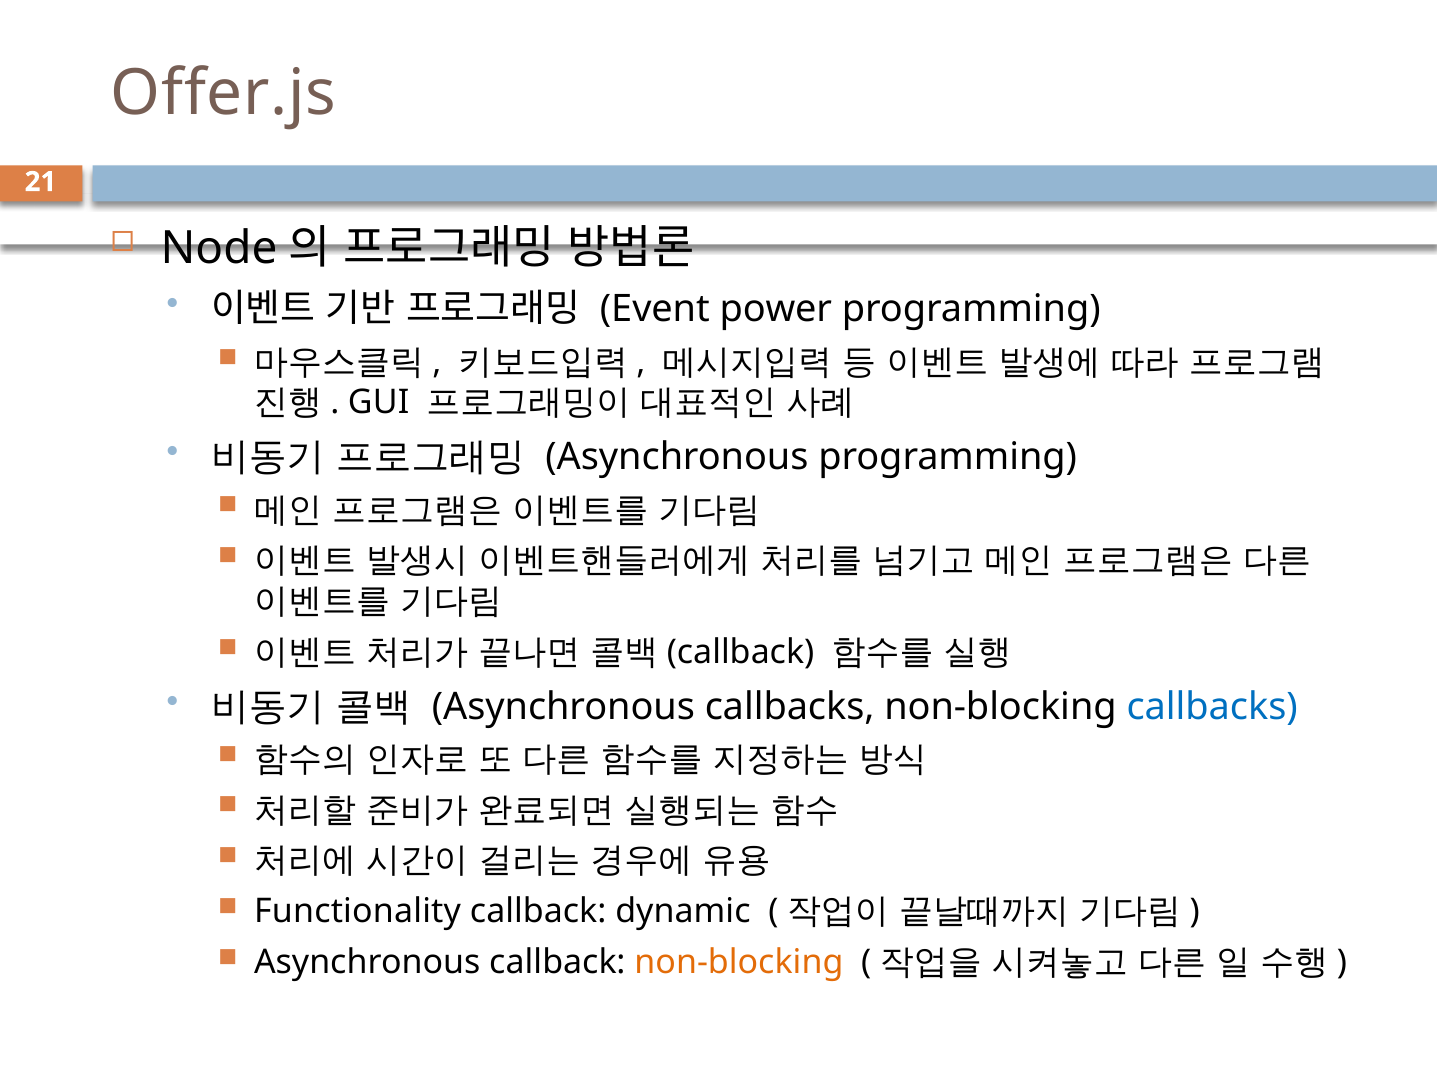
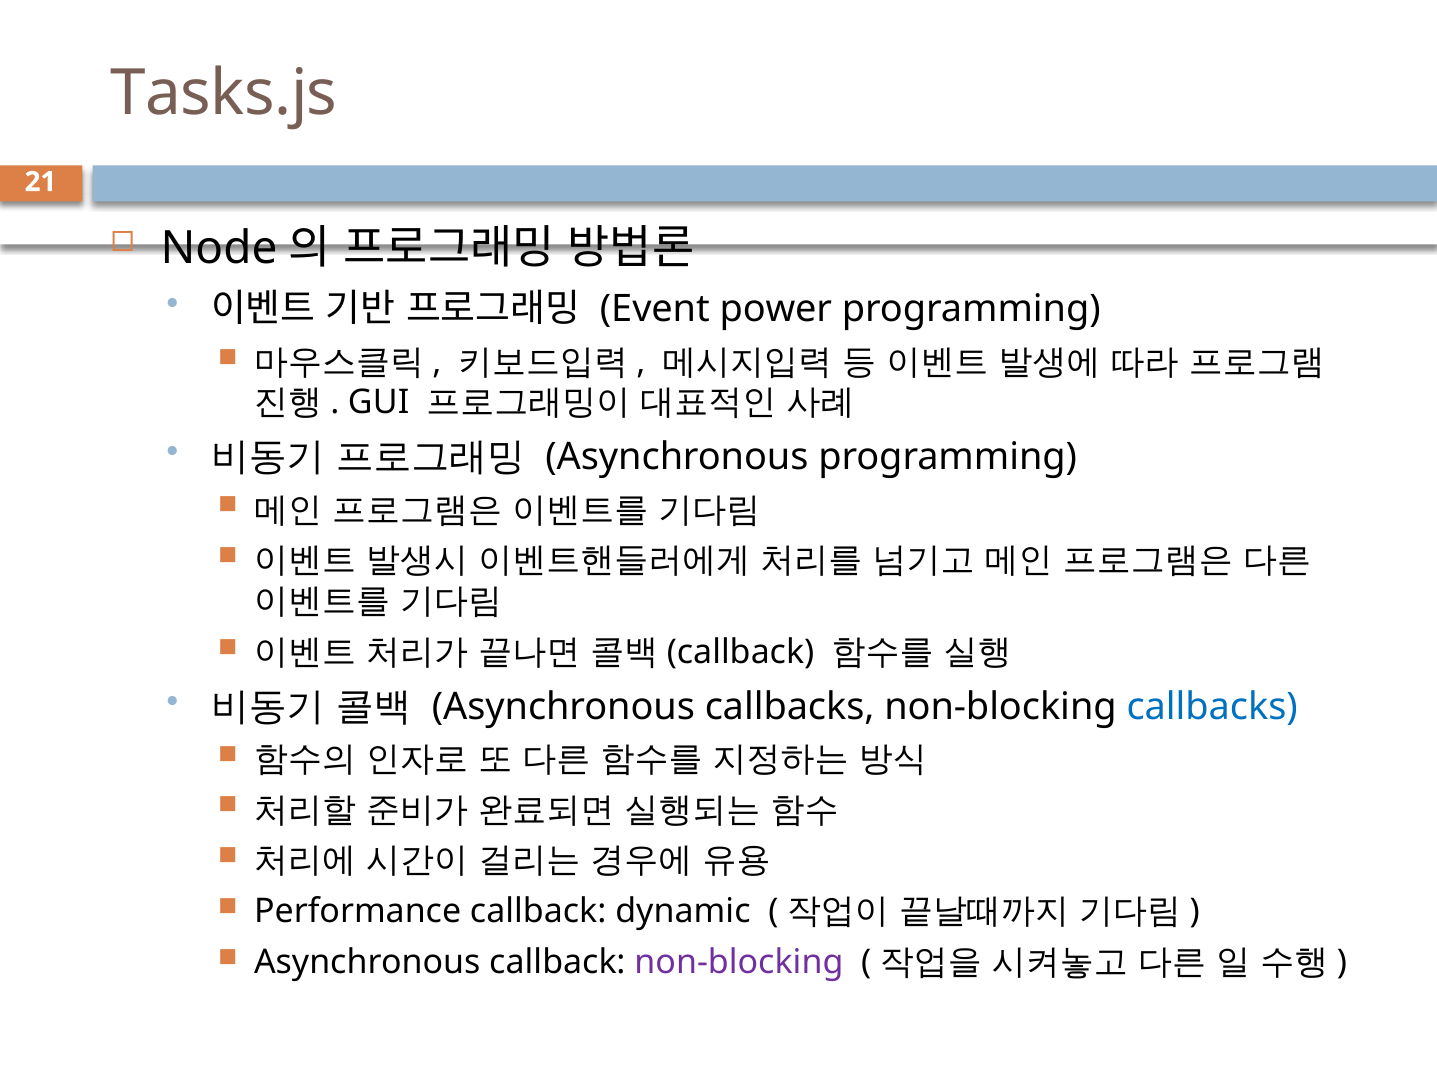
Offer.js: Offer.js -> Tasks.js
Functionality: Functionality -> Performance
non-blocking at (739, 962) colour: orange -> purple
